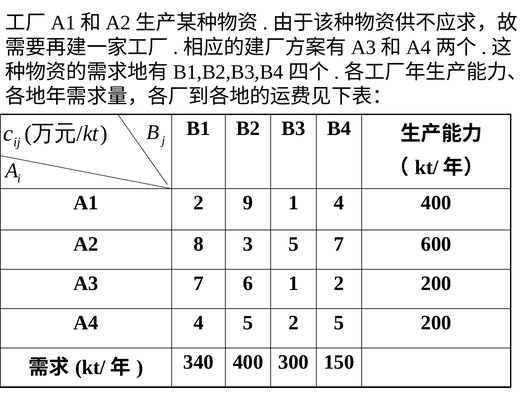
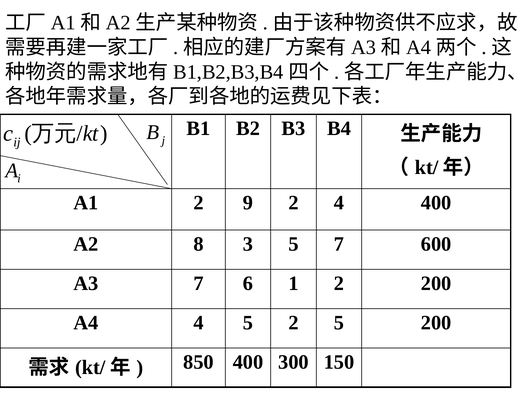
9 1: 1 -> 2
340: 340 -> 850
